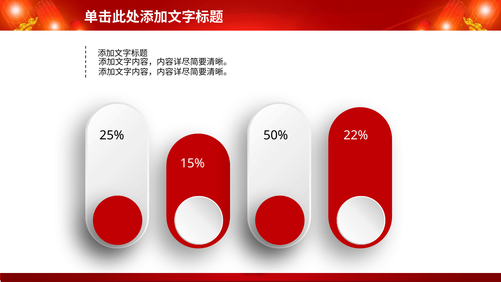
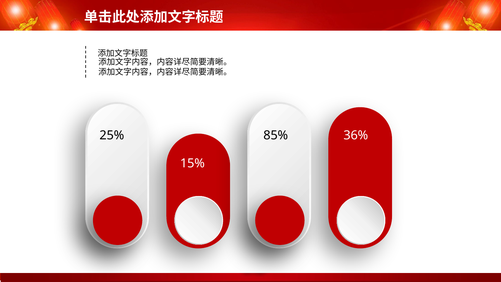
50%: 50% -> 85%
22%: 22% -> 36%
